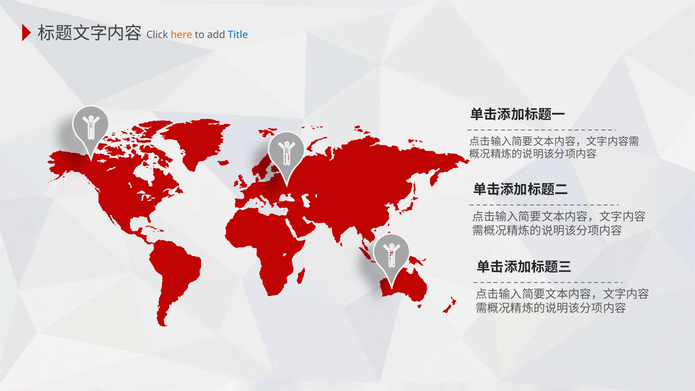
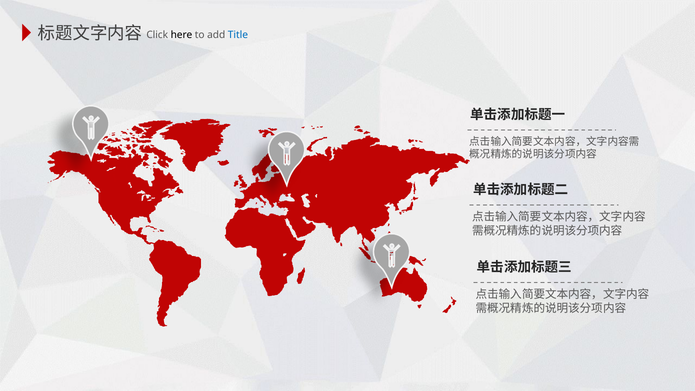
here colour: orange -> black
